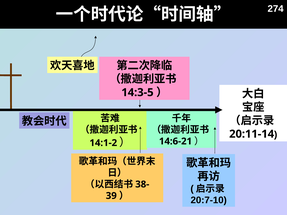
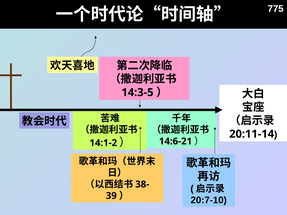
274: 274 -> 775
